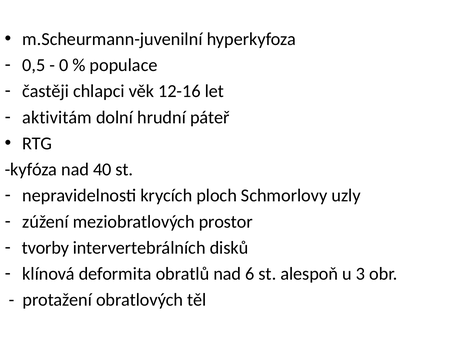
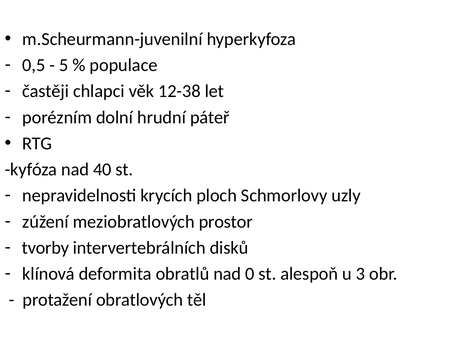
0: 0 -> 5
12-16: 12-16 -> 12-38
aktivitám: aktivitám -> porézním
6: 6 -> 0
